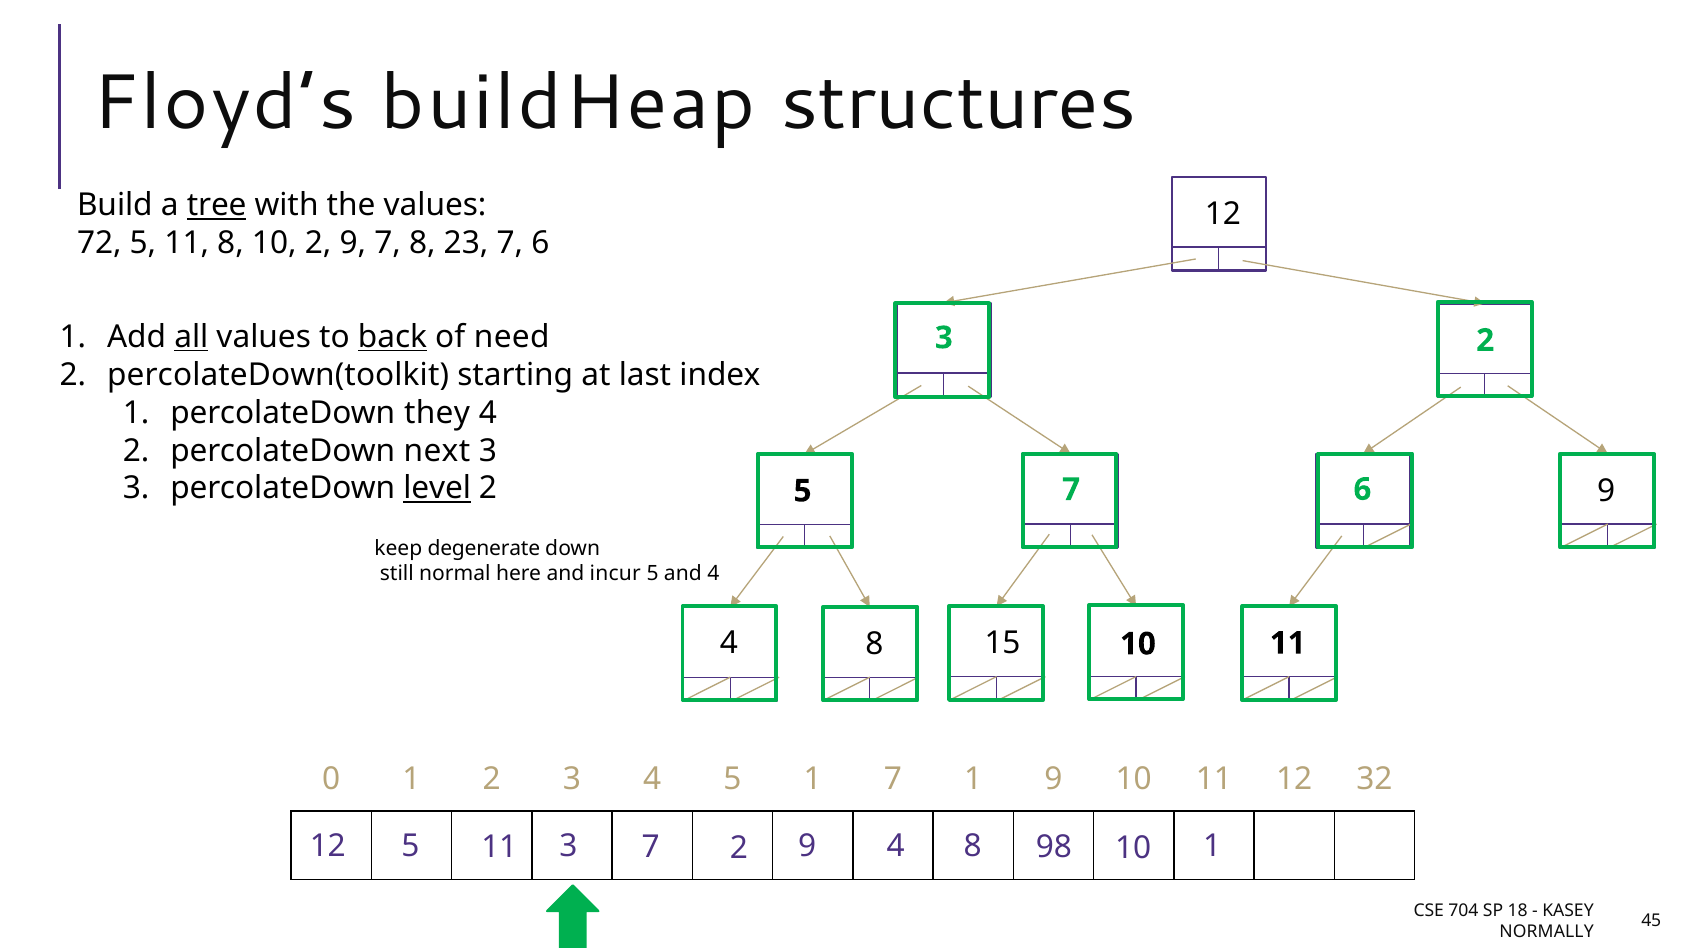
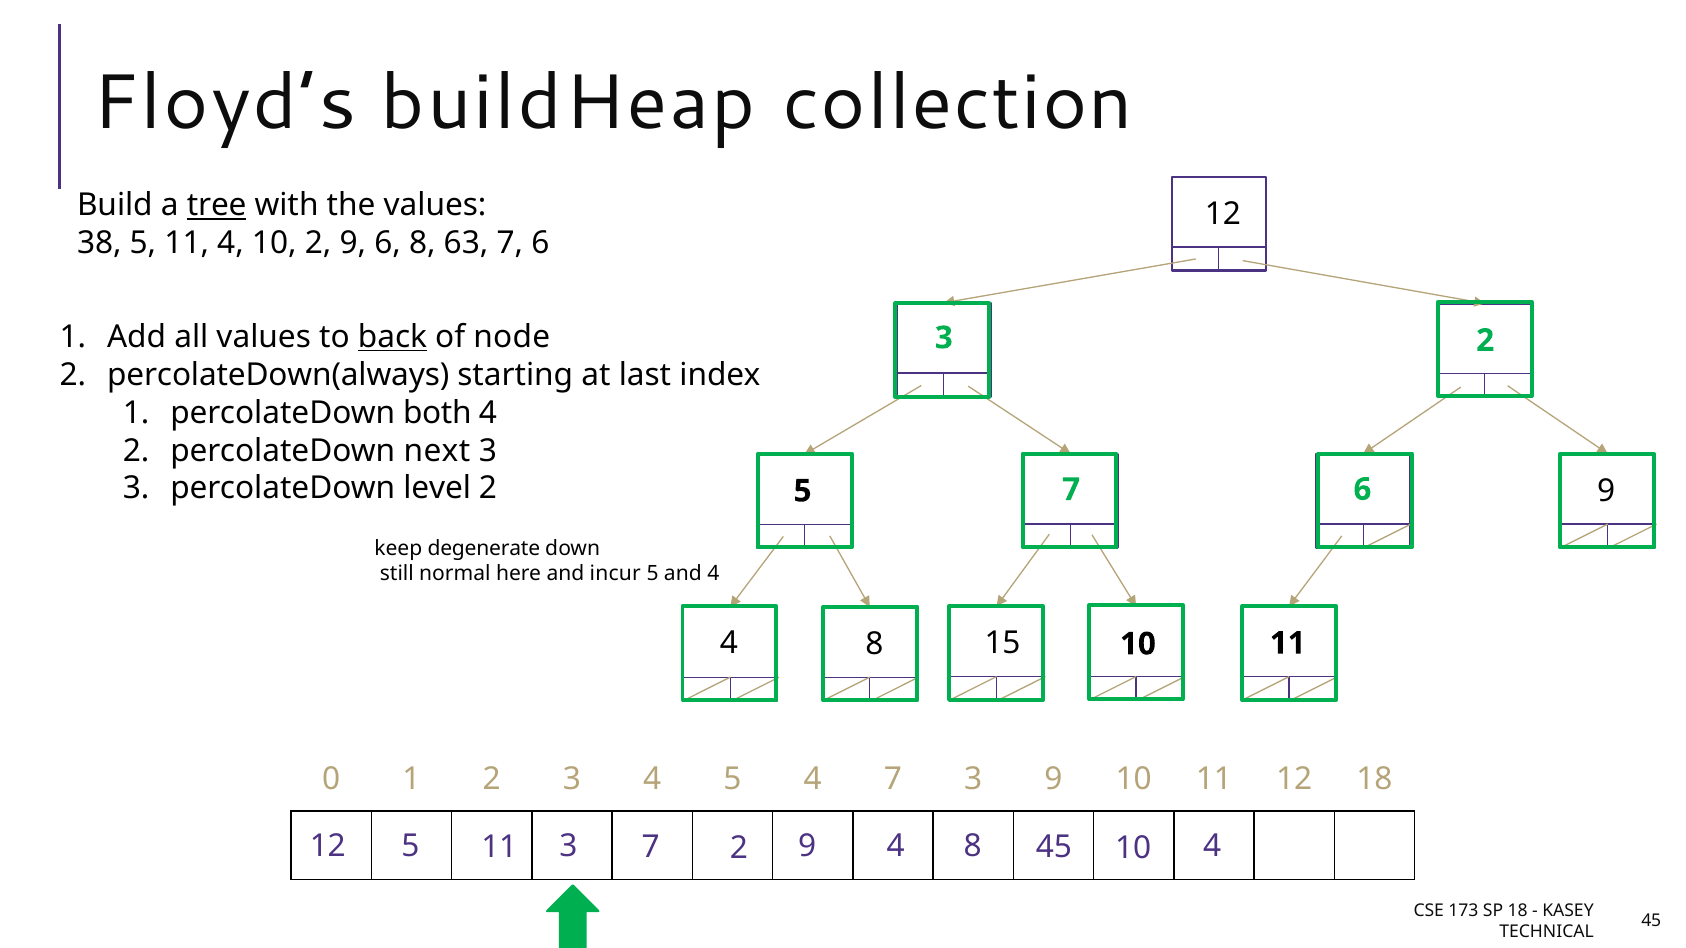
structures: structures -> collection
72: 72 -> 38
11 8: 8 -> 4
7 at (388, 243): 7 -> 6
23: 23 -> 63
all underline: present -> none
need: need -> node
percolateDown(toolkit: percolateDown(toolkit -> percolateDown(always
they: they -> both
level underline: present -> none
5 1: 1 -> 4
1 at (973, 779): 1 -> 3
12 32: 32 -> 18
8 98: 98 -> 45
1 at (1212, 847): 1 -> 4
704: 704 -> 173
NORMALLY: NORMALLY -> TECHNICAL
